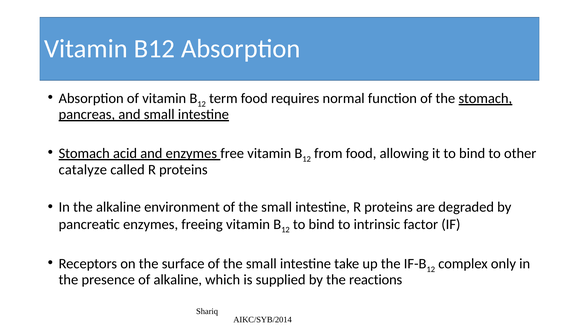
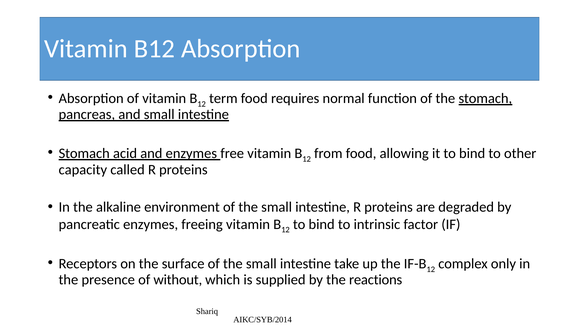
catalyze: catalyze -> capacity
of alkaline: alkaline -> without
